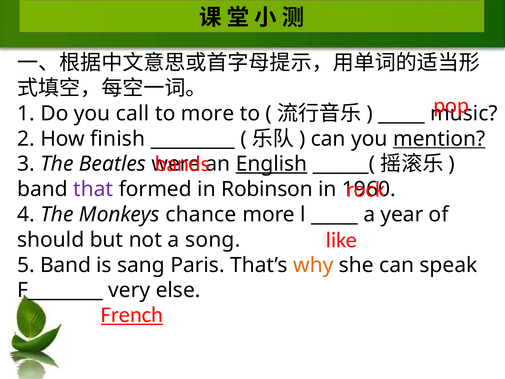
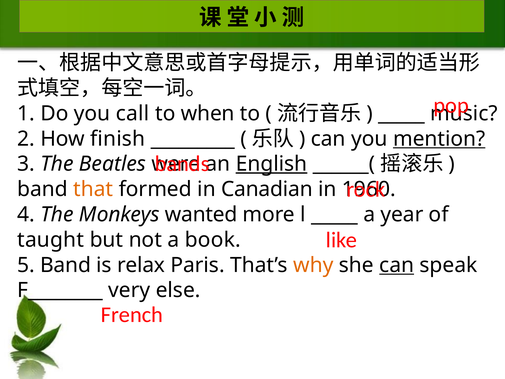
to more: more -> when
that colour: purple -> orange
Robinson: Robinson -> Canadian
chance: chance -> wanted
should: should -> taught
song: song -> book
sang: sang -> relax
can at (397, 265) underline: none -> present
French underline: present -> none
